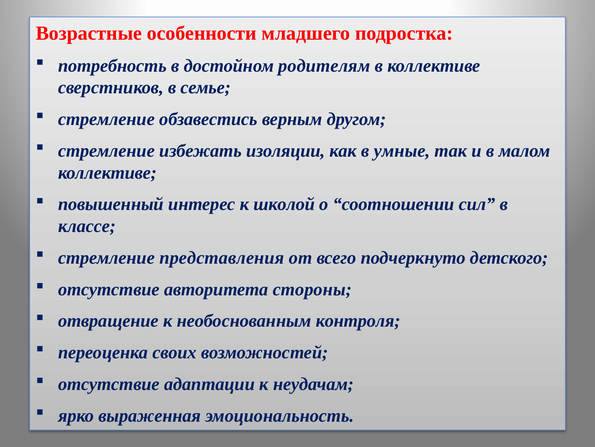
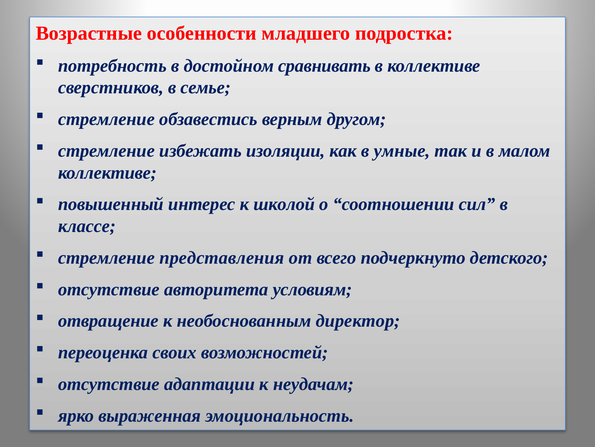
родителям: родителям -> сравнивать
стороны: стороны -> условиям
контроля: контроля -> директор
